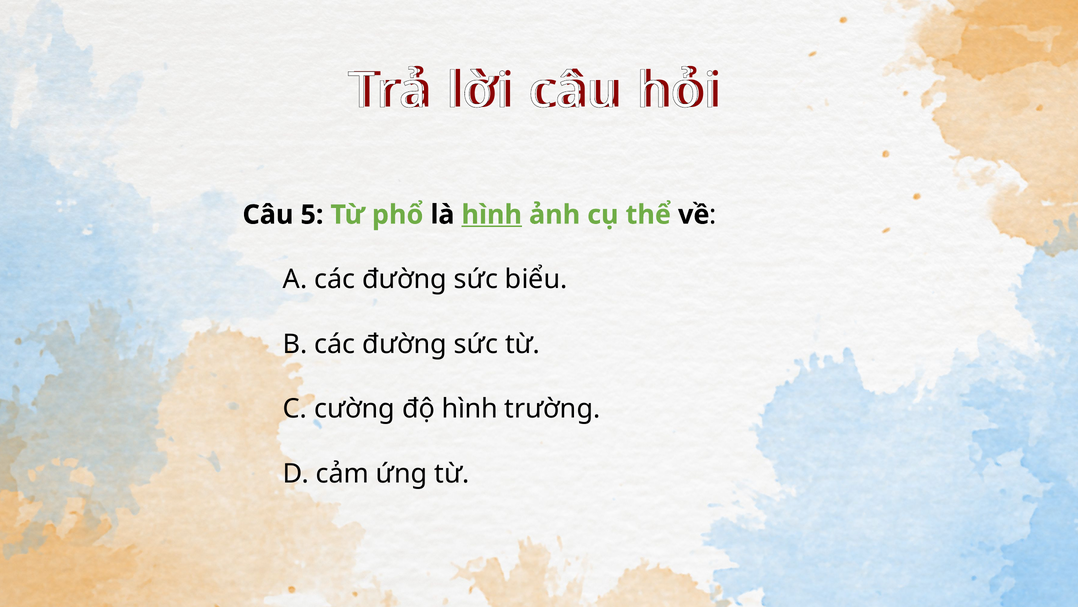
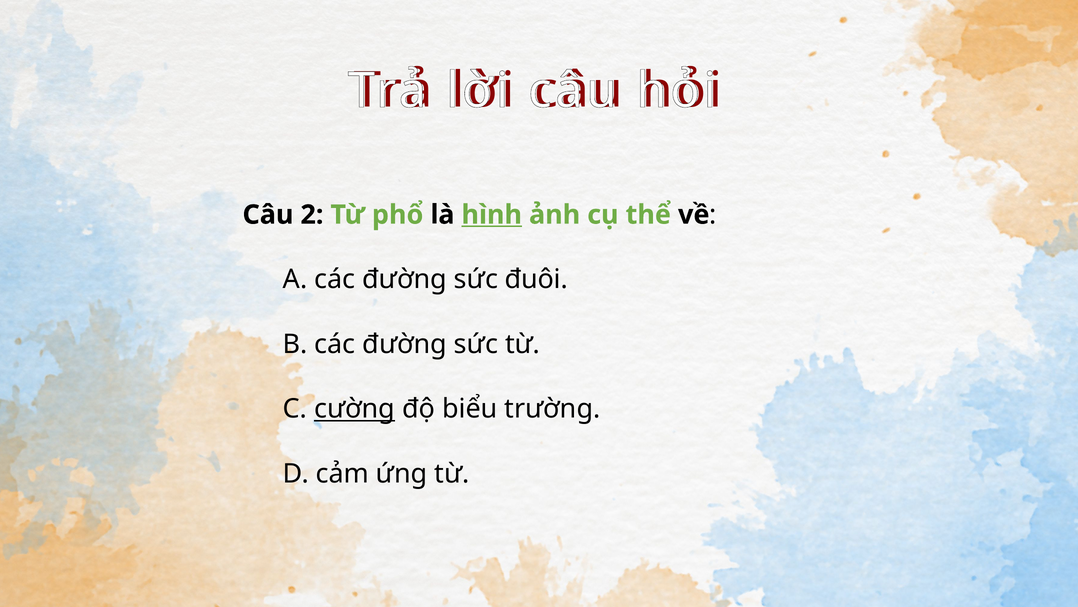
5: 5 -> 2
biểu: biểu -> đuôi
cường underline: none -> present
độ hình: hình -> biểu
